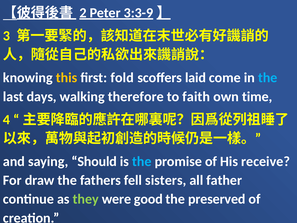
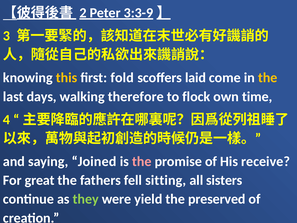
the at (268, 78) colour: light blue -> yellow
faith: faith -> flock
Should: Should -> Joined
the at (142, 161) colour: light blue -> pink
draw: draw -> great
sisters: sisters -> sitting
father: father -> sisters
good: good -> yield
